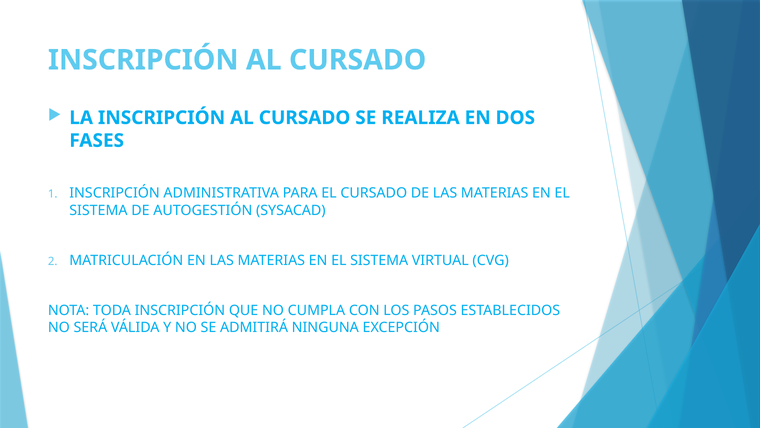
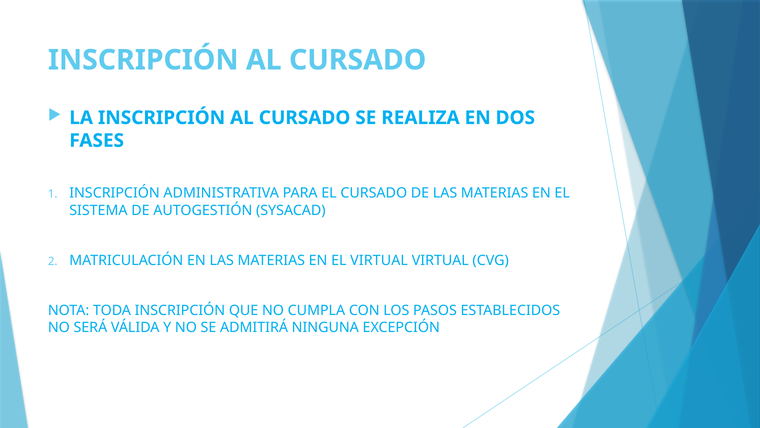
SISTEMA at (379, 260): SISTEMA -> VIRTUAL
